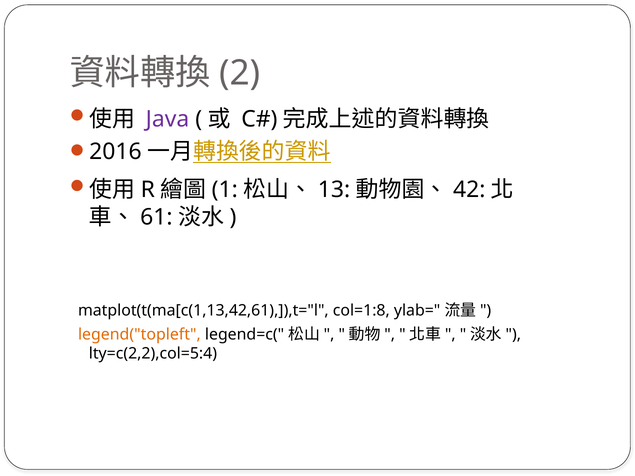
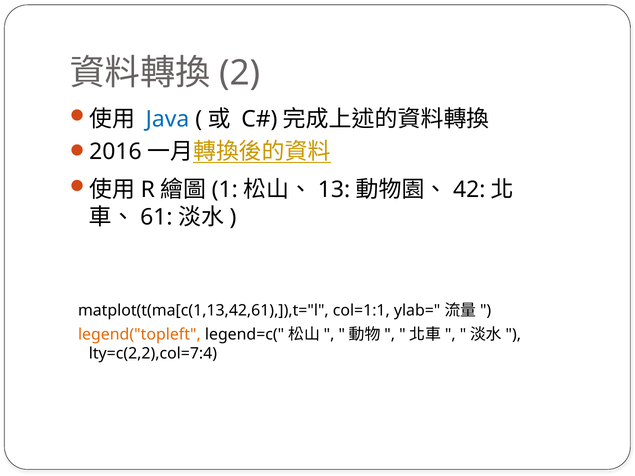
Java colour: purple -> blue
col=1:8: col=1:8 -> col=1:1
lty=c(2,2),col=5:4: lty=c(2,2),col=5:4 -> lty=c(2,2),col=7:4
